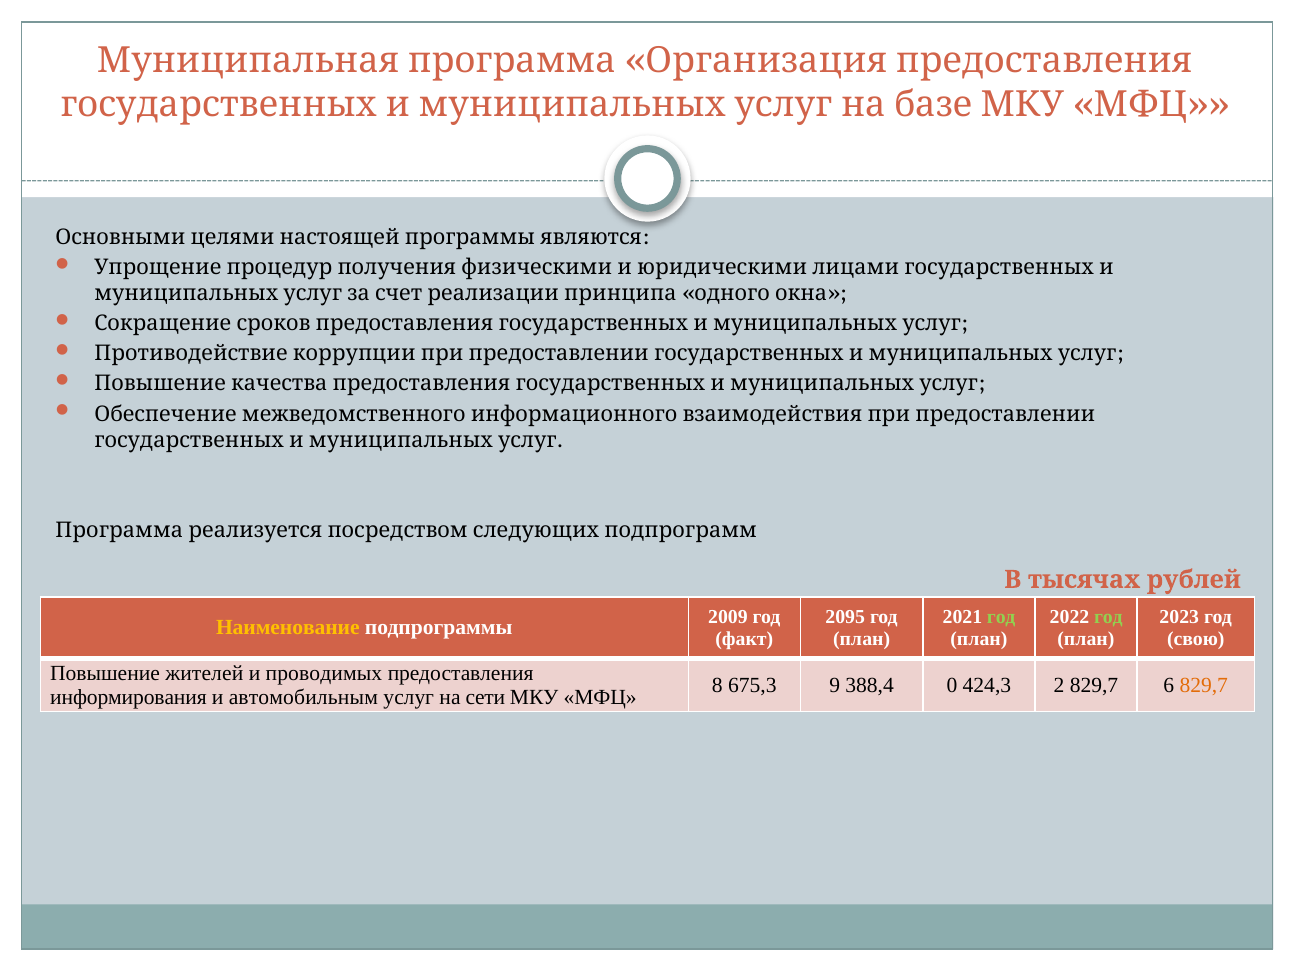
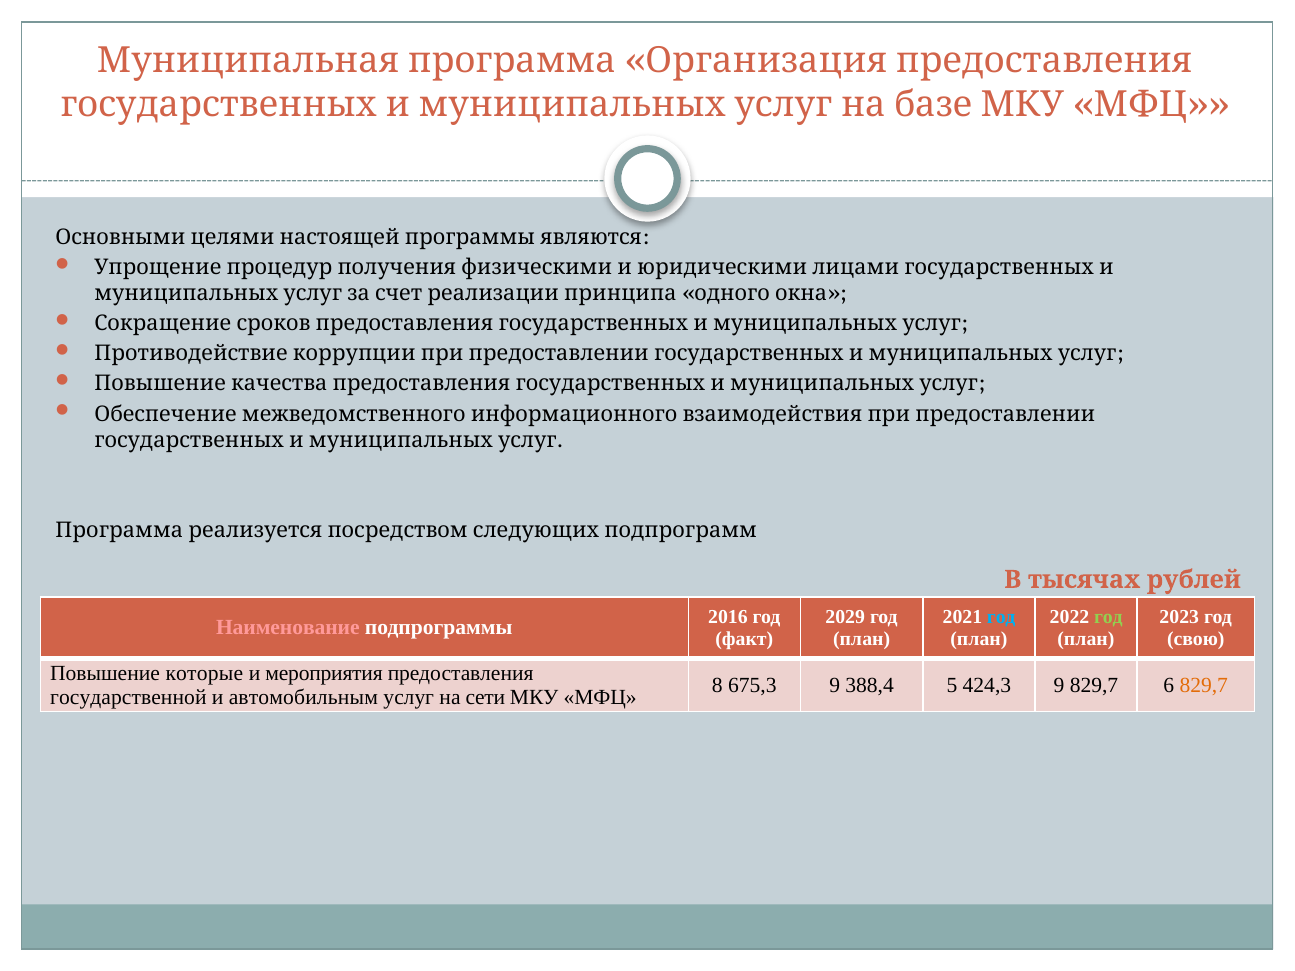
2009: 2009 -> 2016
2095: 2095 -> 2029
год at (1001, 617) colour: light green -> light blue
Наименование colour: yellow -> pink
жителей: жителей -> которые
проводимых: проводимых -> мероприятия
0: 0 -> 5
424,3 2: 2 -> 9
информирования: информирования -> государственной
